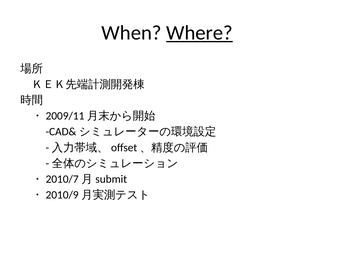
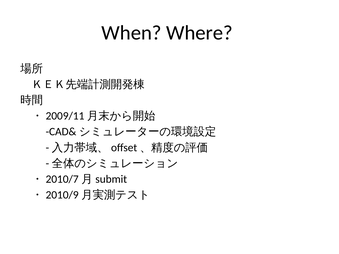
Where underline: present -> none
